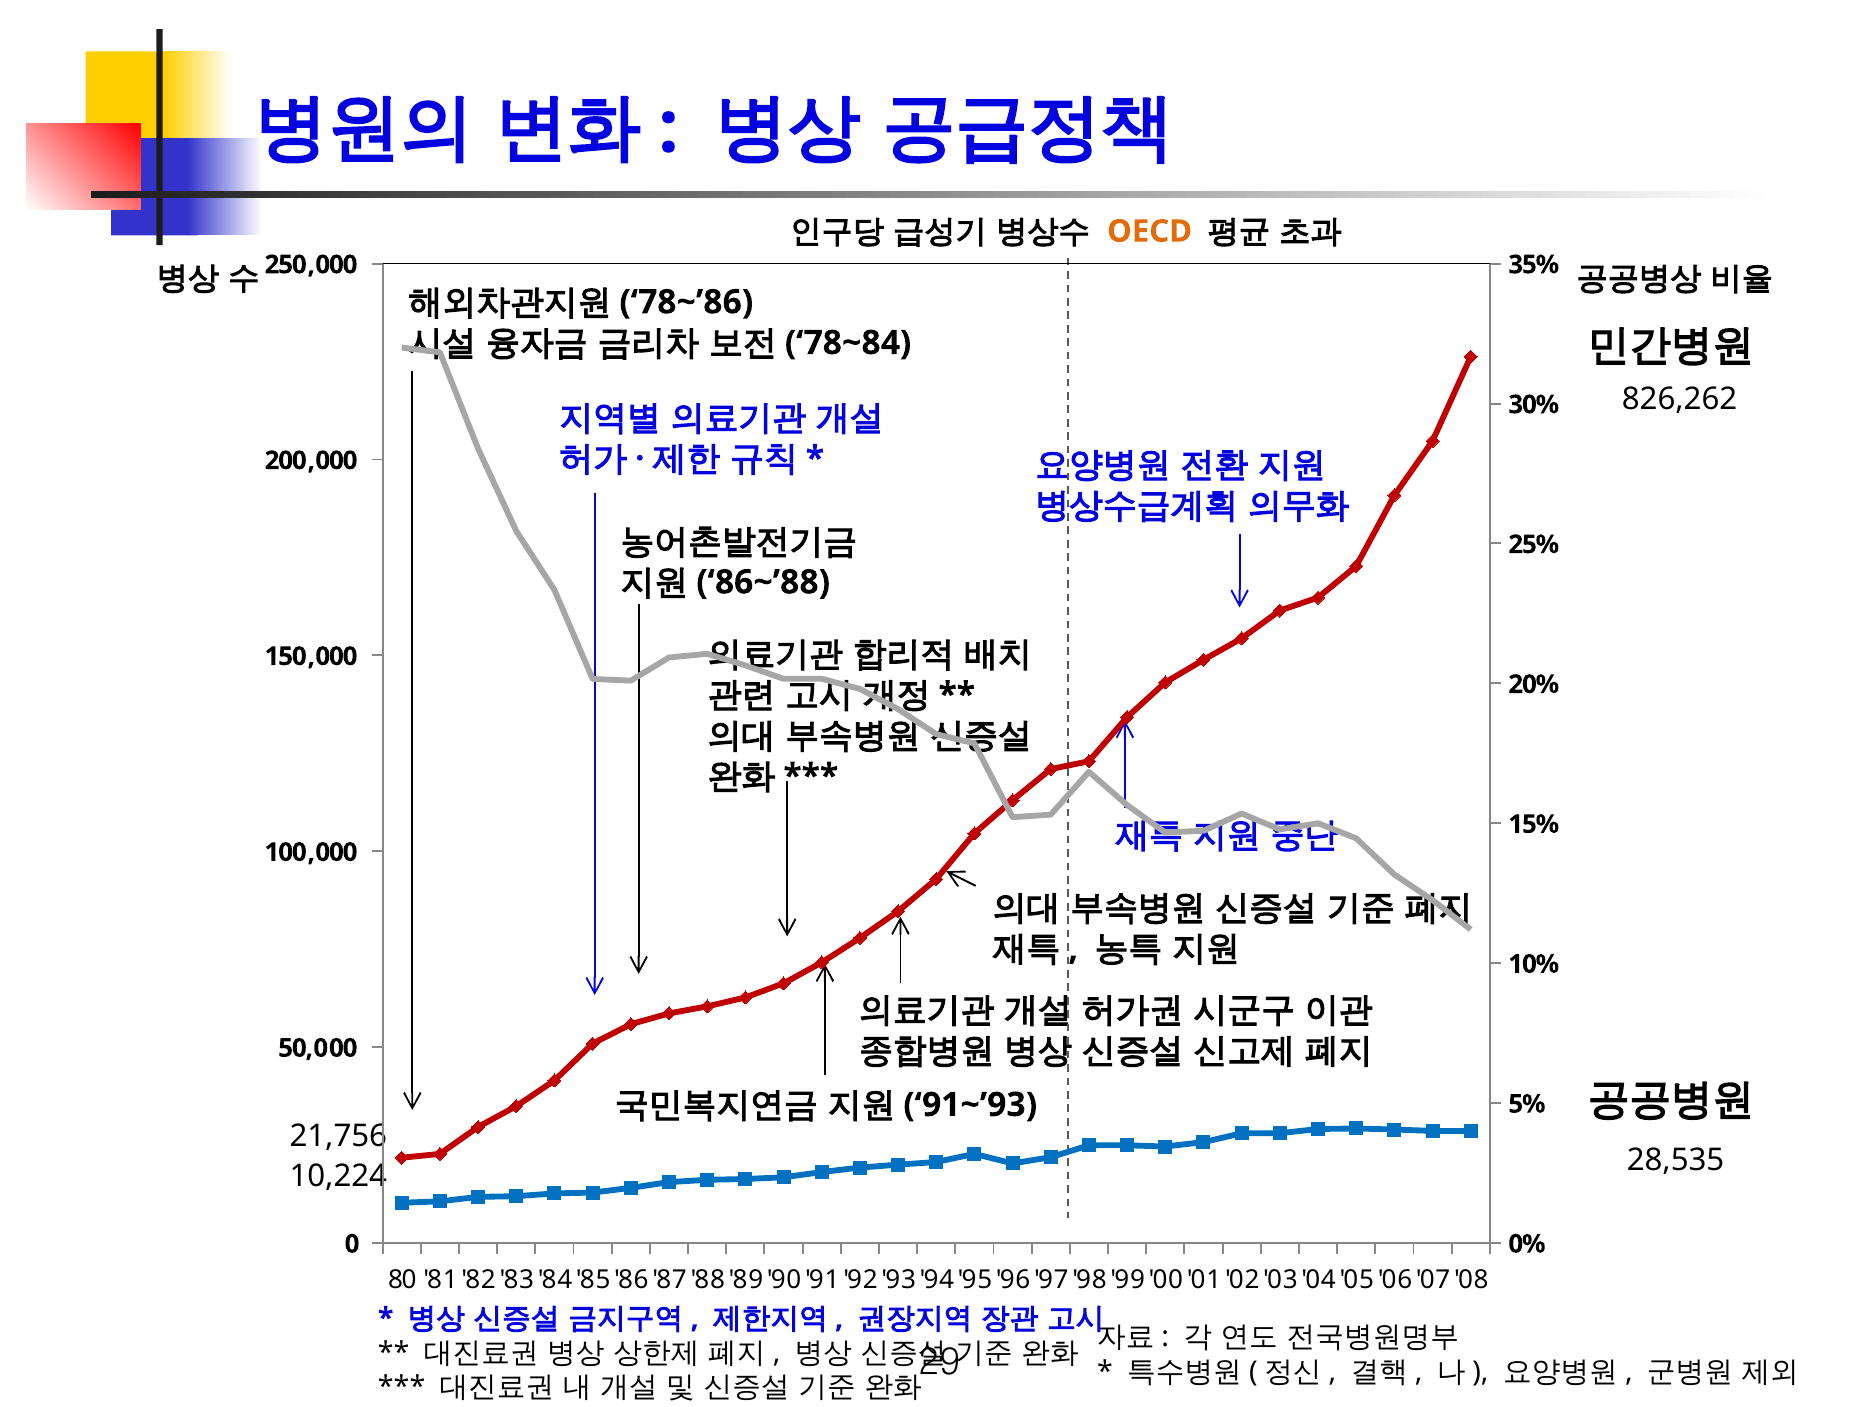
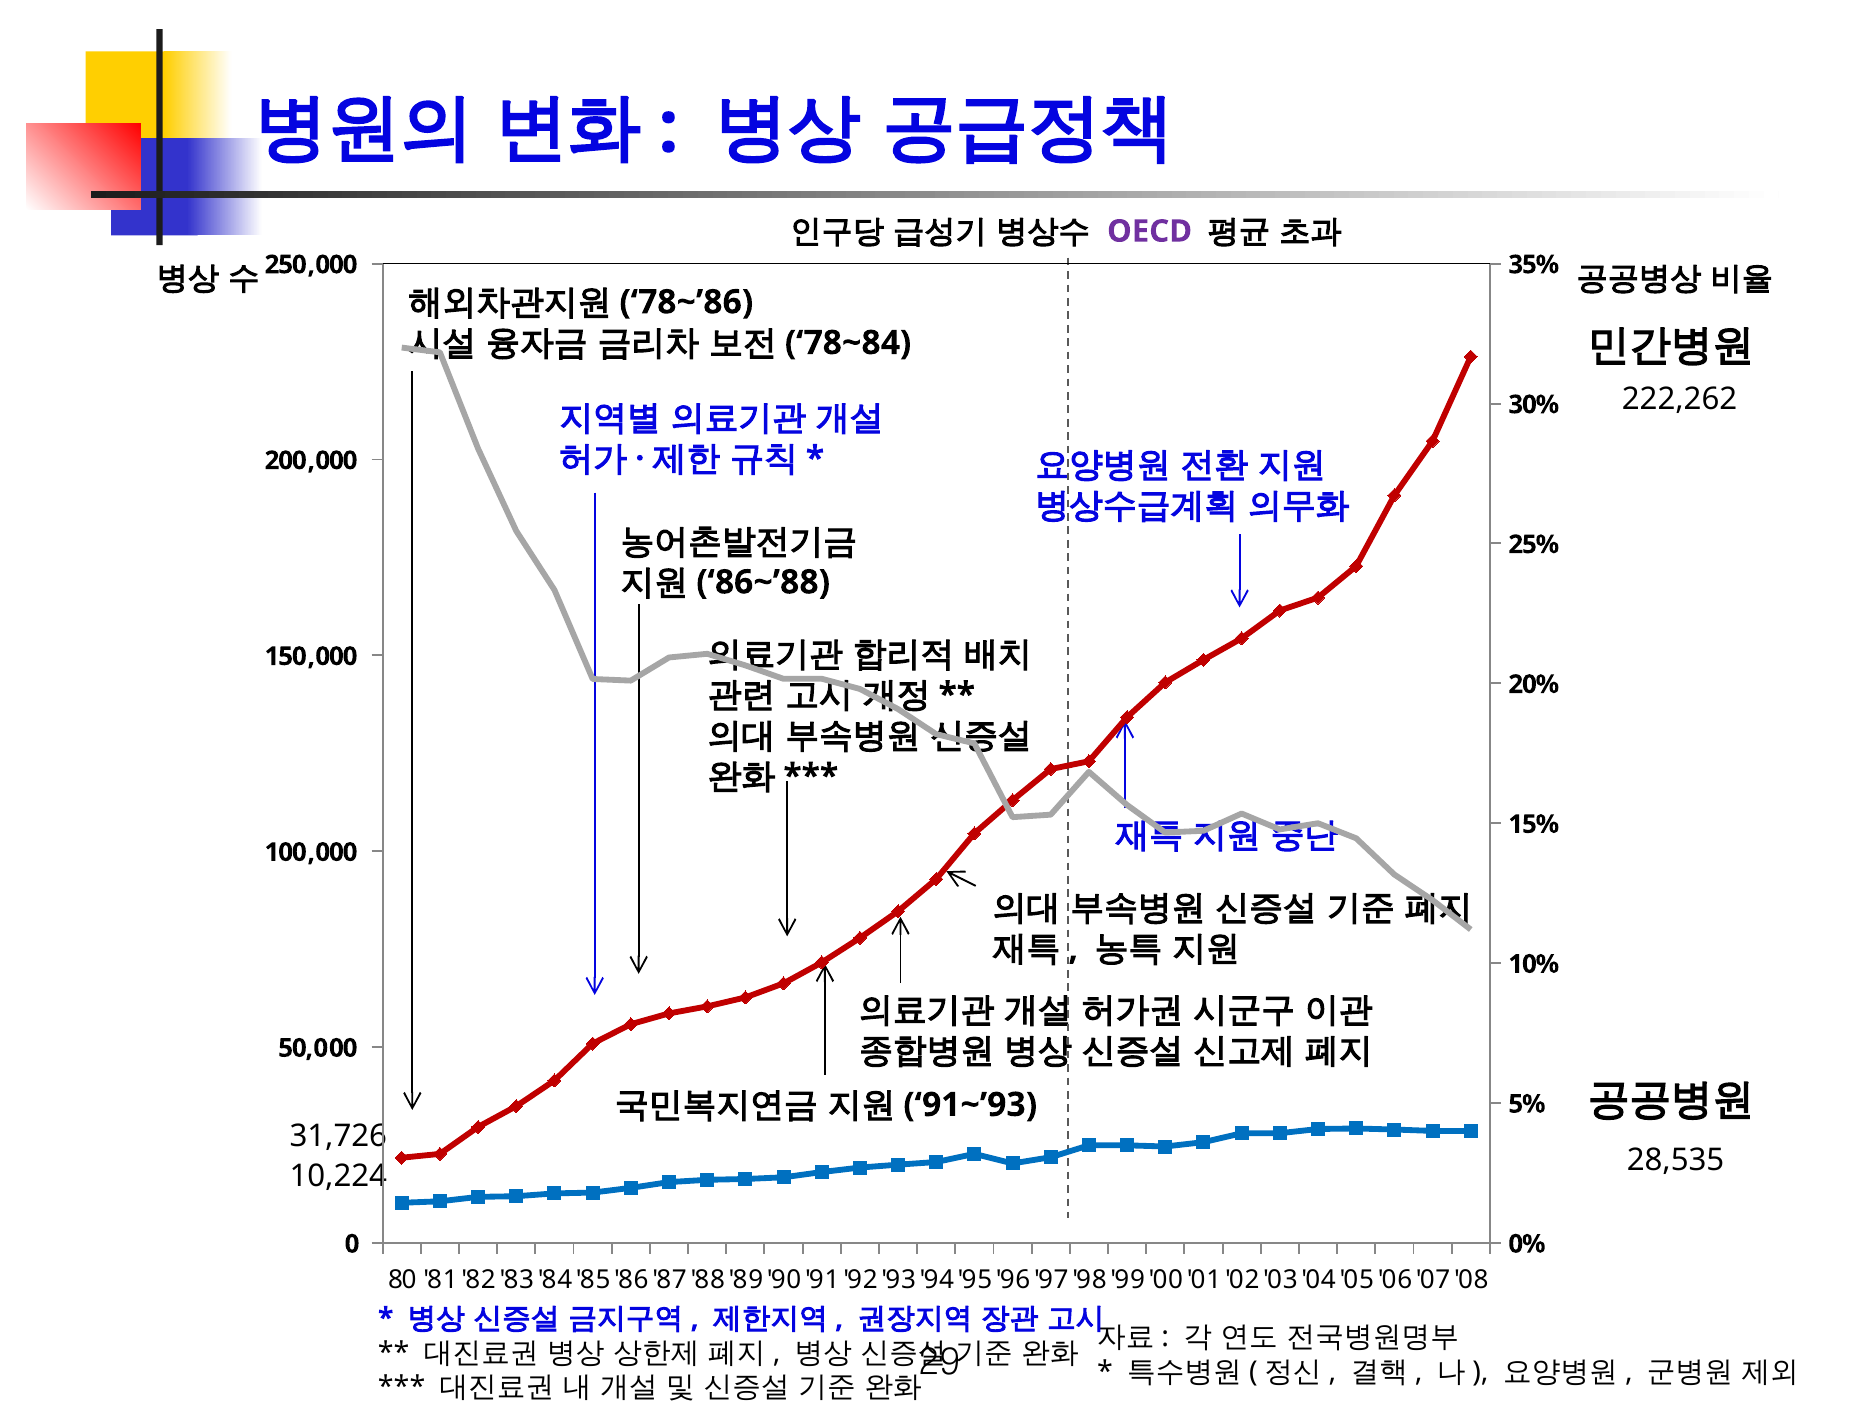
OECD colour: orange -> purple
826,262: 826,262 -> 222,262
21,756: 21,756 -> 31,726
